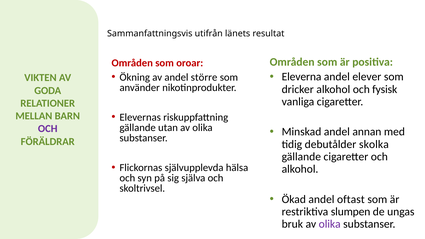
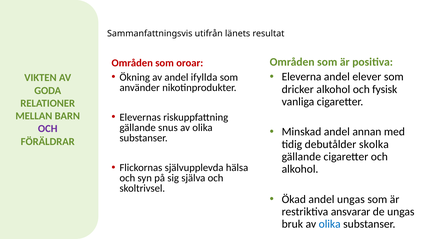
större: större -> ifyllda
utan: utan -> snus
andel oftast: oftast -> ungas
slumpen: slumpen -> ansvarar
olika at (330, 224) colour: purple -> blue
